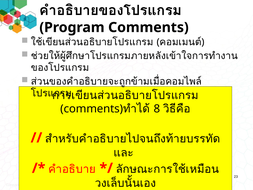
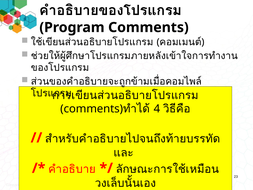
8: 8 -> 4
